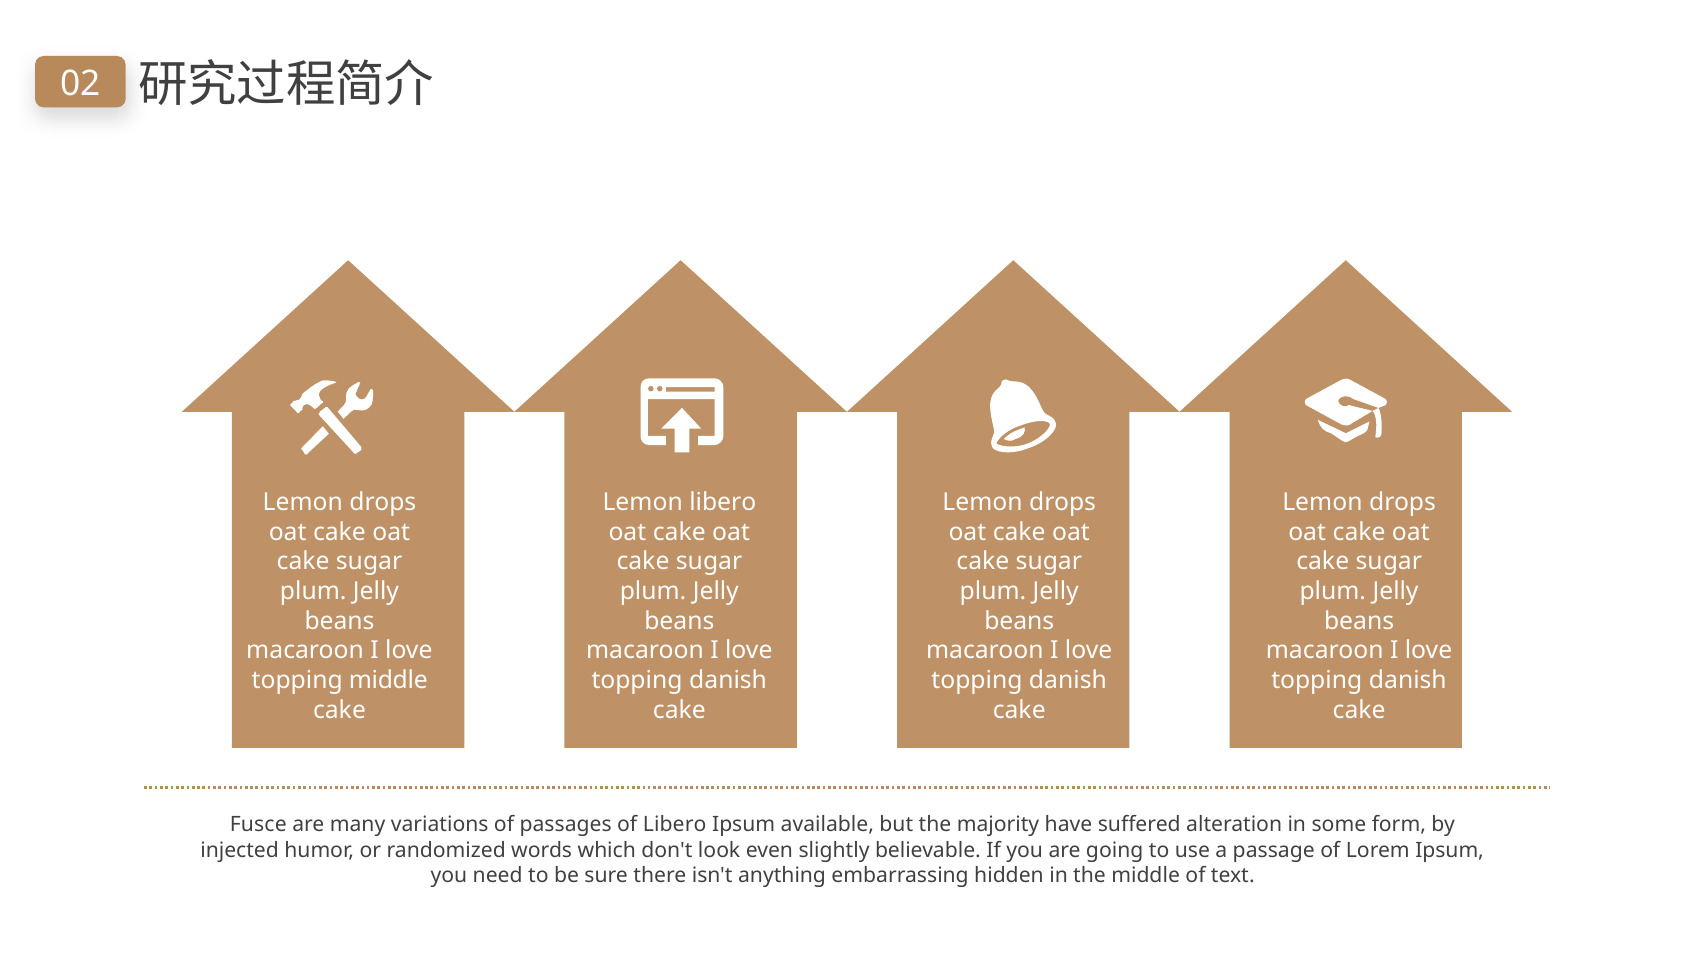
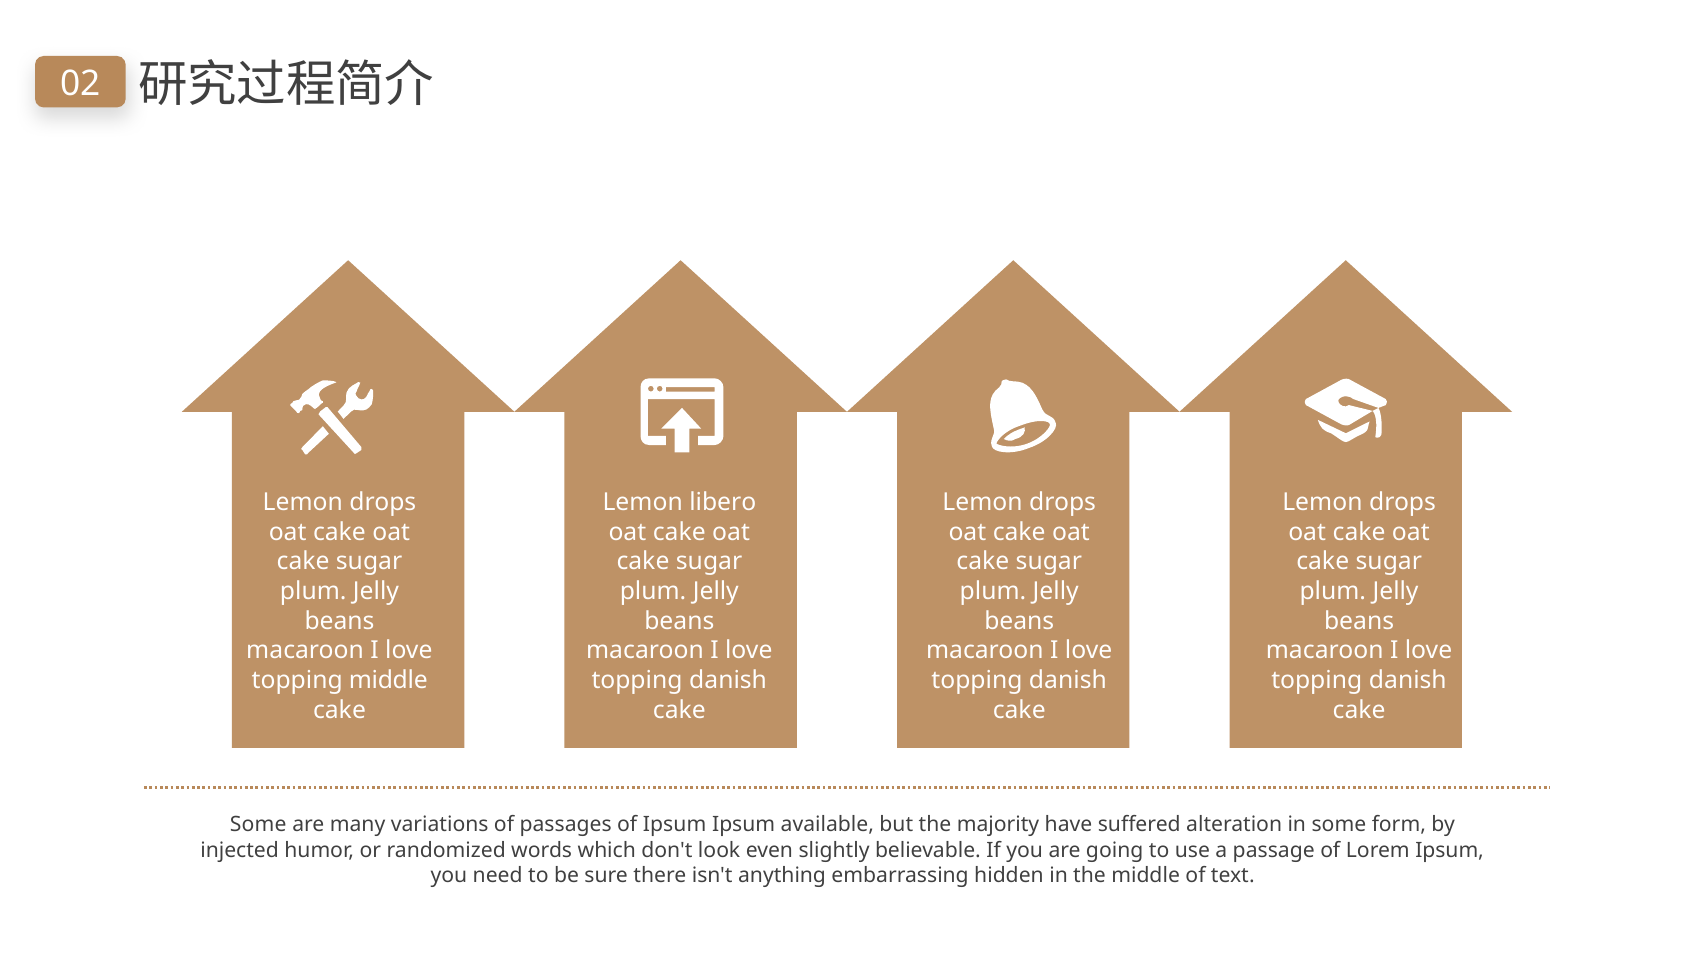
Fusce at (258, 825): Fusce -> Some
of Libero: Libero -> Ipsum
